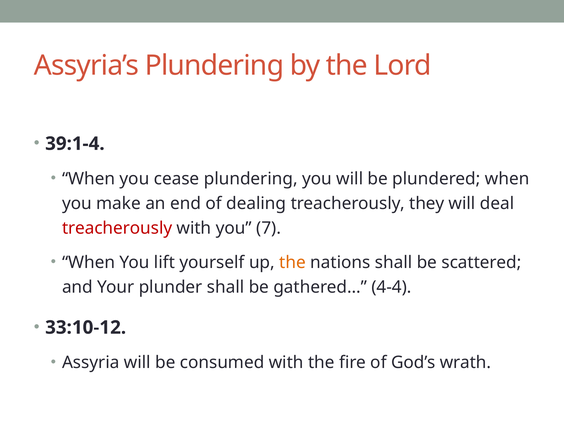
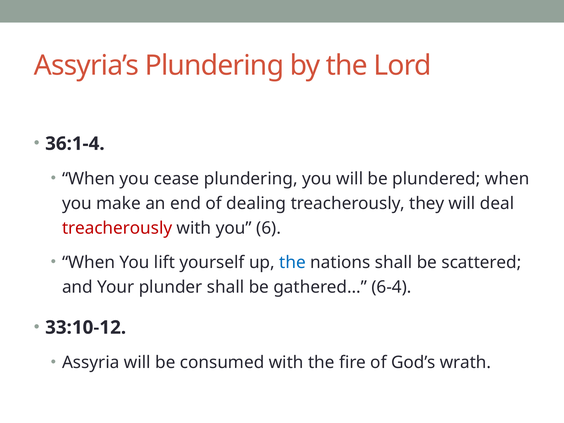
39:1-4: 39:1-4 -> 36:1-4
7: 7 -> 6
the at (293, 262) colour: orange -> blue
4-4: 4-4 -> 6-4
